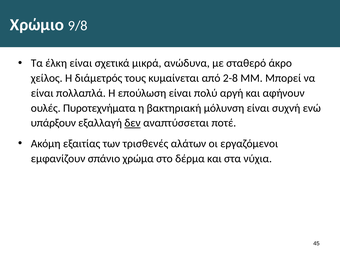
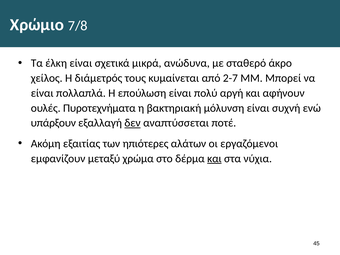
9/8: 9/8 -> 7/8
2-8: 2-8 -> 2-7
τρισθενές: τρισθενές -> ηπιότερες
σπάνιο: σπάνιο -> μεταξύ
και at (214, 159) underline: none -> present
